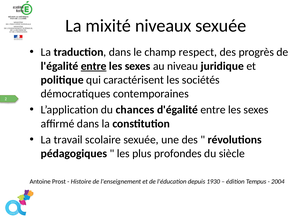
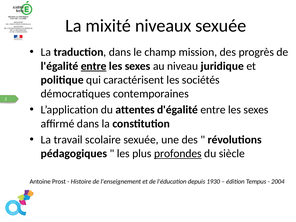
respect: respect -> mission
chances: chances -> attentes
profondes underline: none -> present
